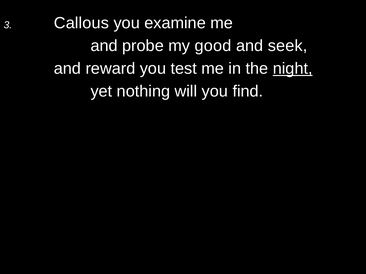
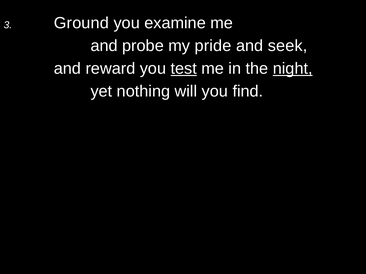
Callous: Callous -> Ground
good: good -> pride
test underline: none -> present
